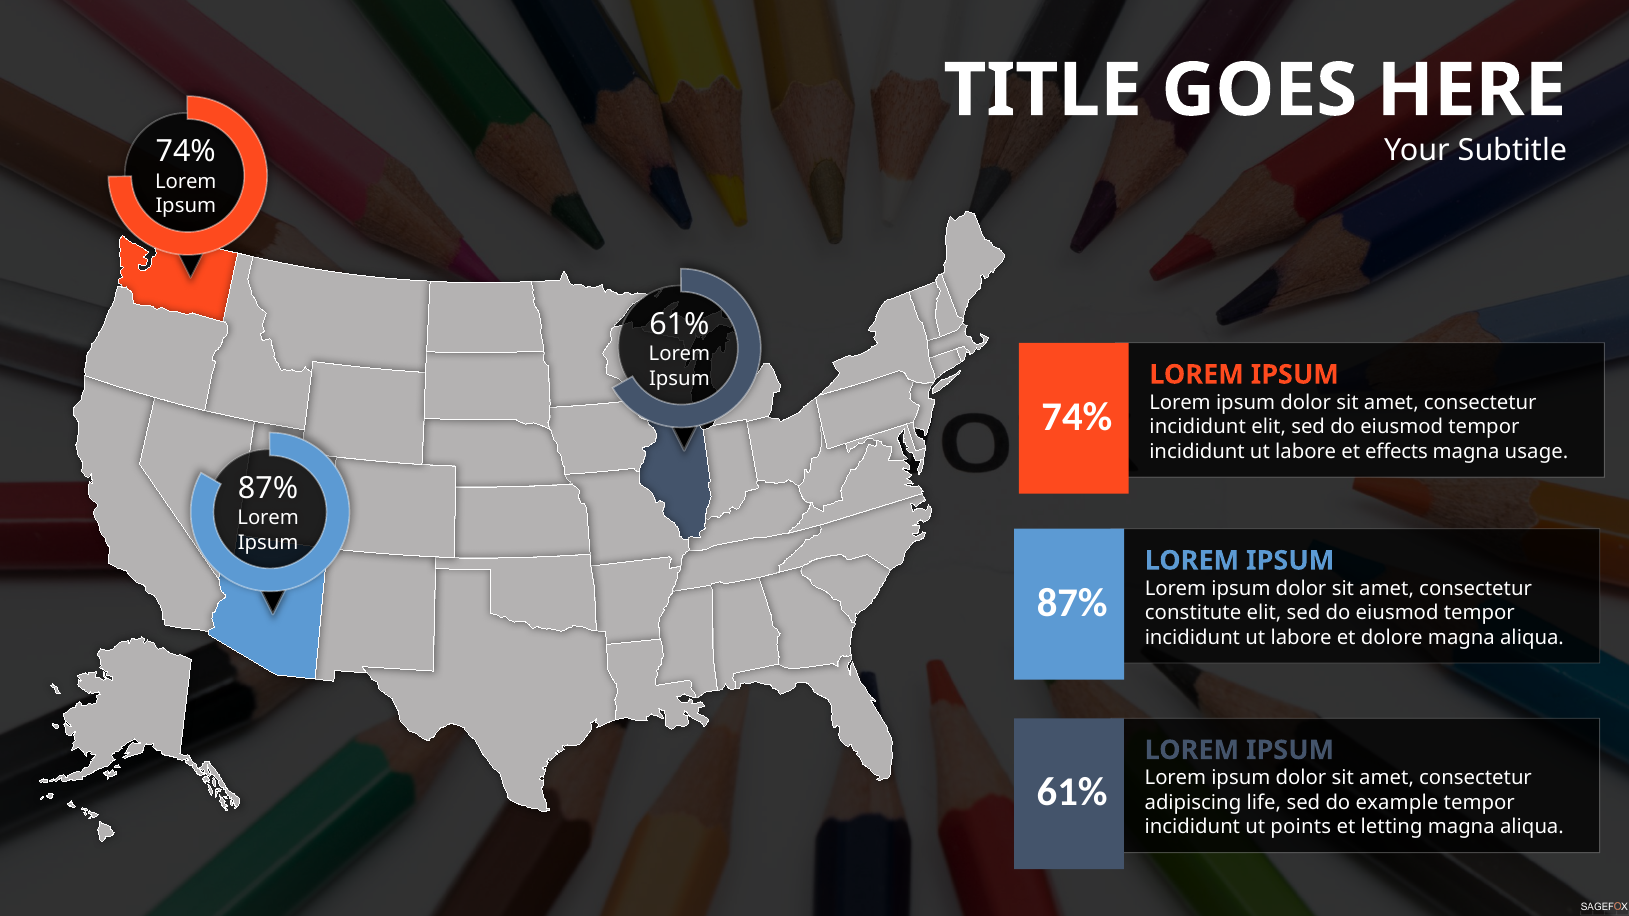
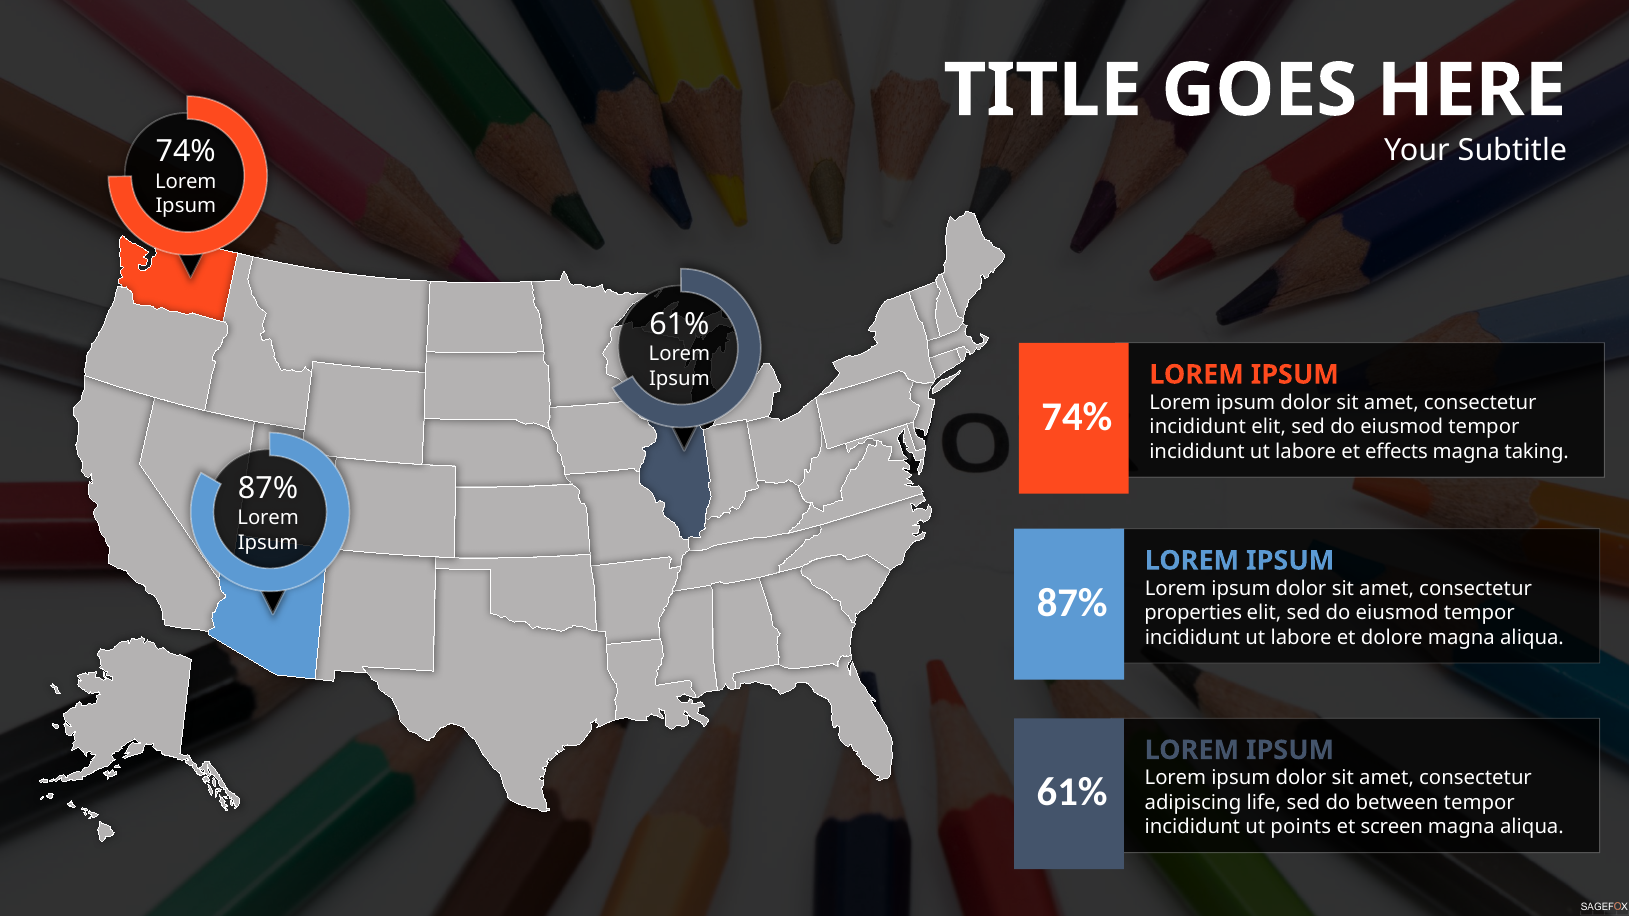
usage: usage -> taking
constitute: constitute -> properties
example: example -> between
letting: letting -> screen
